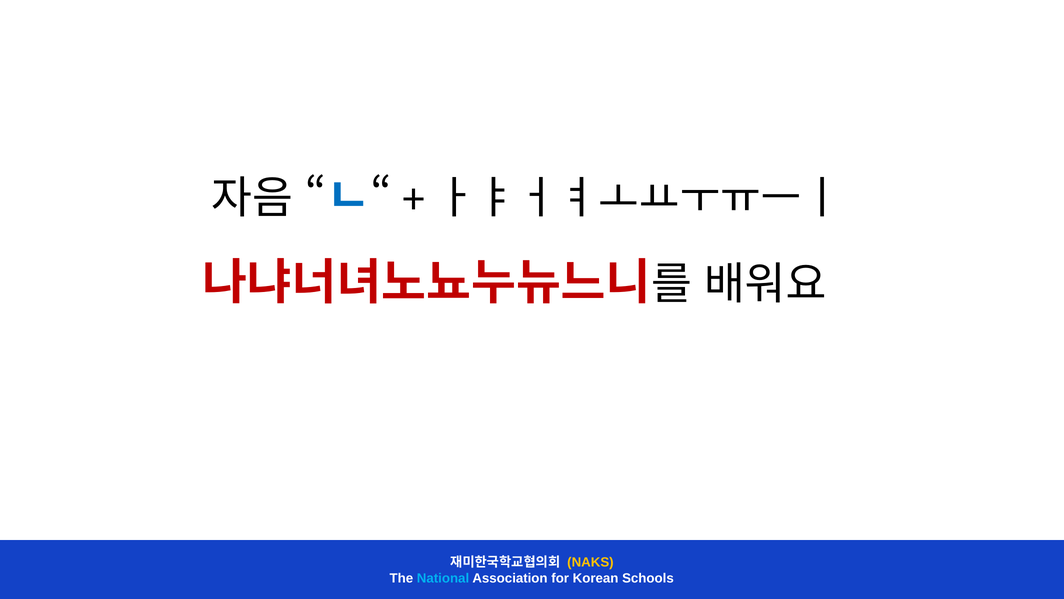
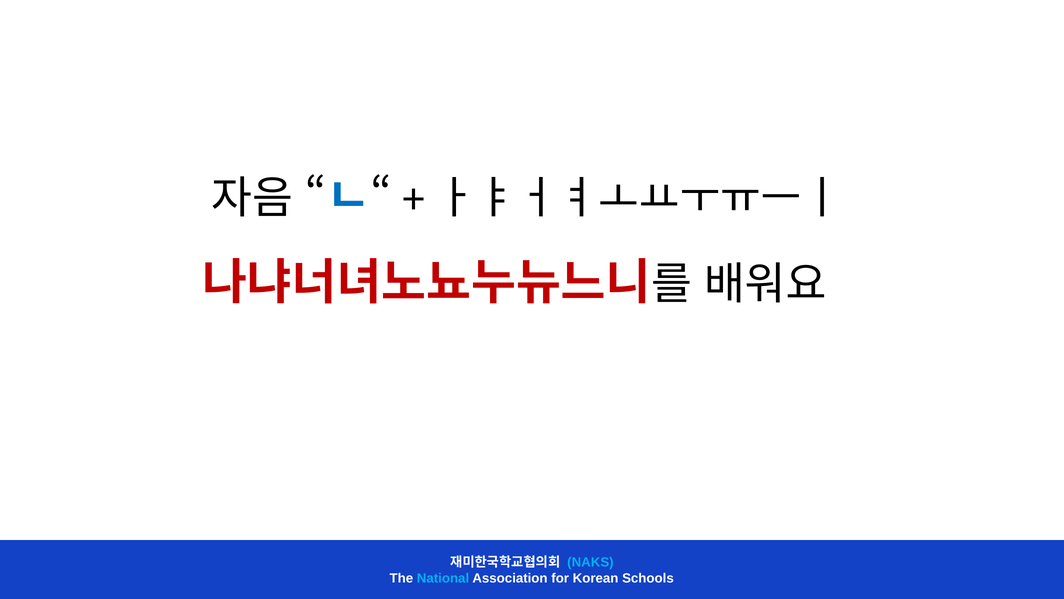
NAKS colour: yellow -> light blue
